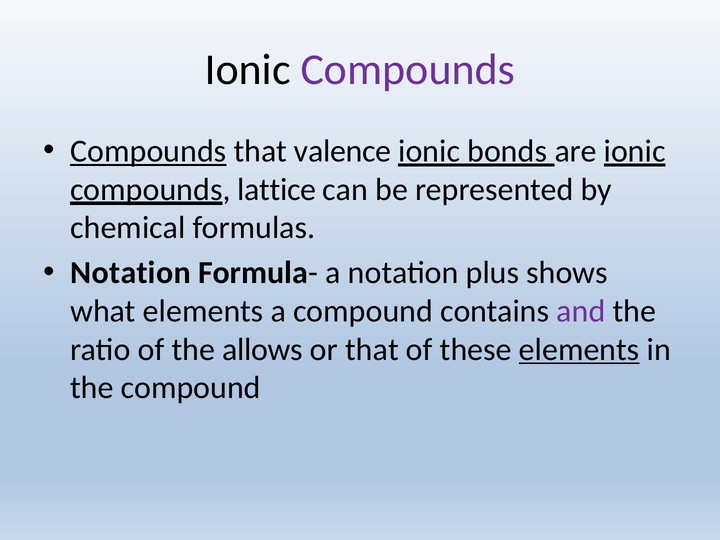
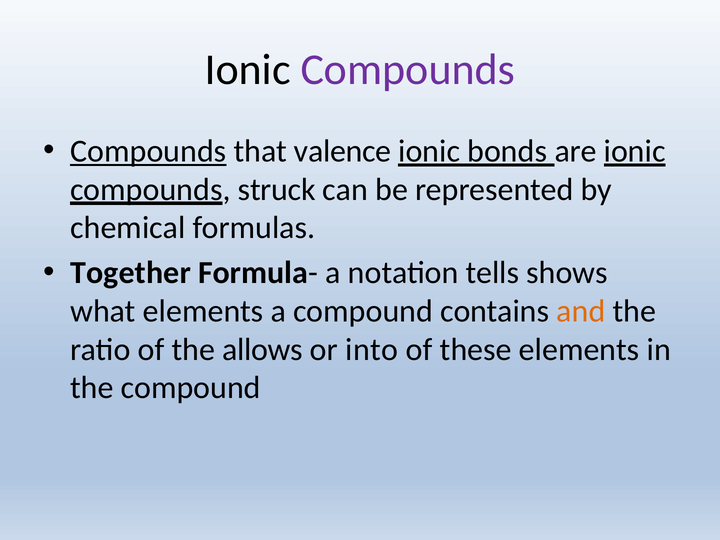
lattice: lattice -> struck
Notation at (131, 273): Notation -> Together
plus: plus -> tells
and colour: purple -> orange
or that: that -> into
elements at (579, 349) underline: present -> none
